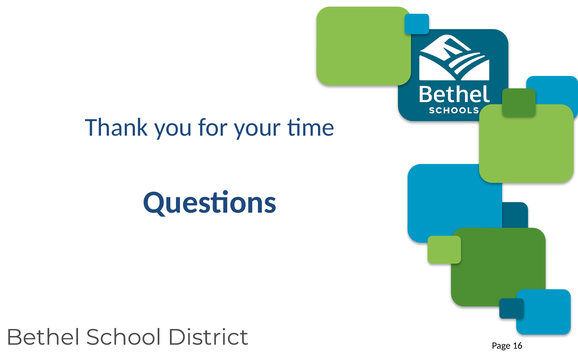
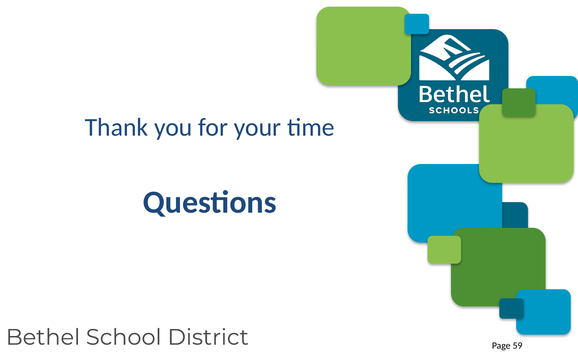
16: 16 -> 59
